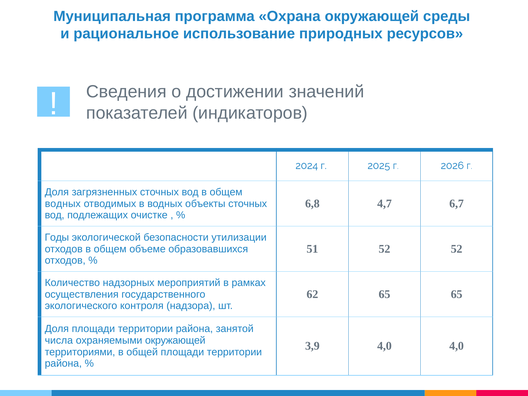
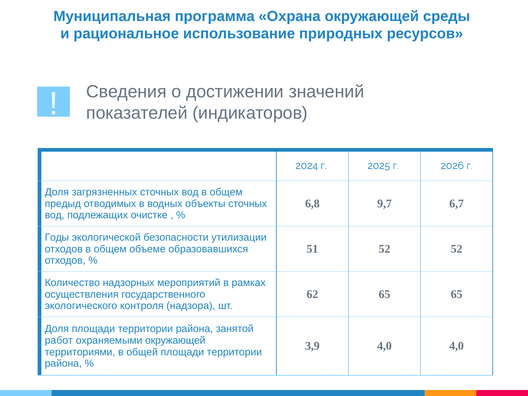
4,7: 4,7 -> 9,7
водных at (63, 204): водных -> предыд
числа: числа -> работ
